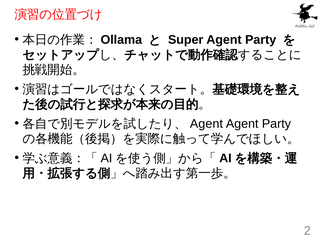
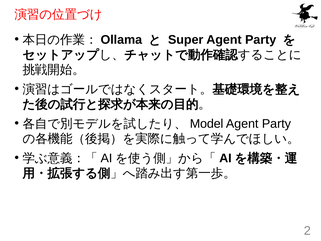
Agent at (206, 124): Agent -> Model
